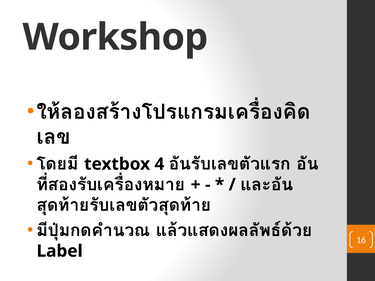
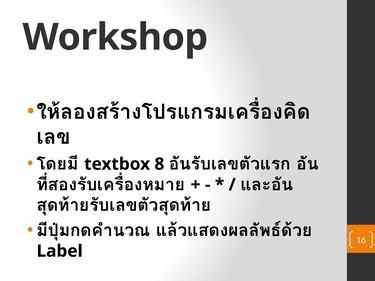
4: 4 -> 8
